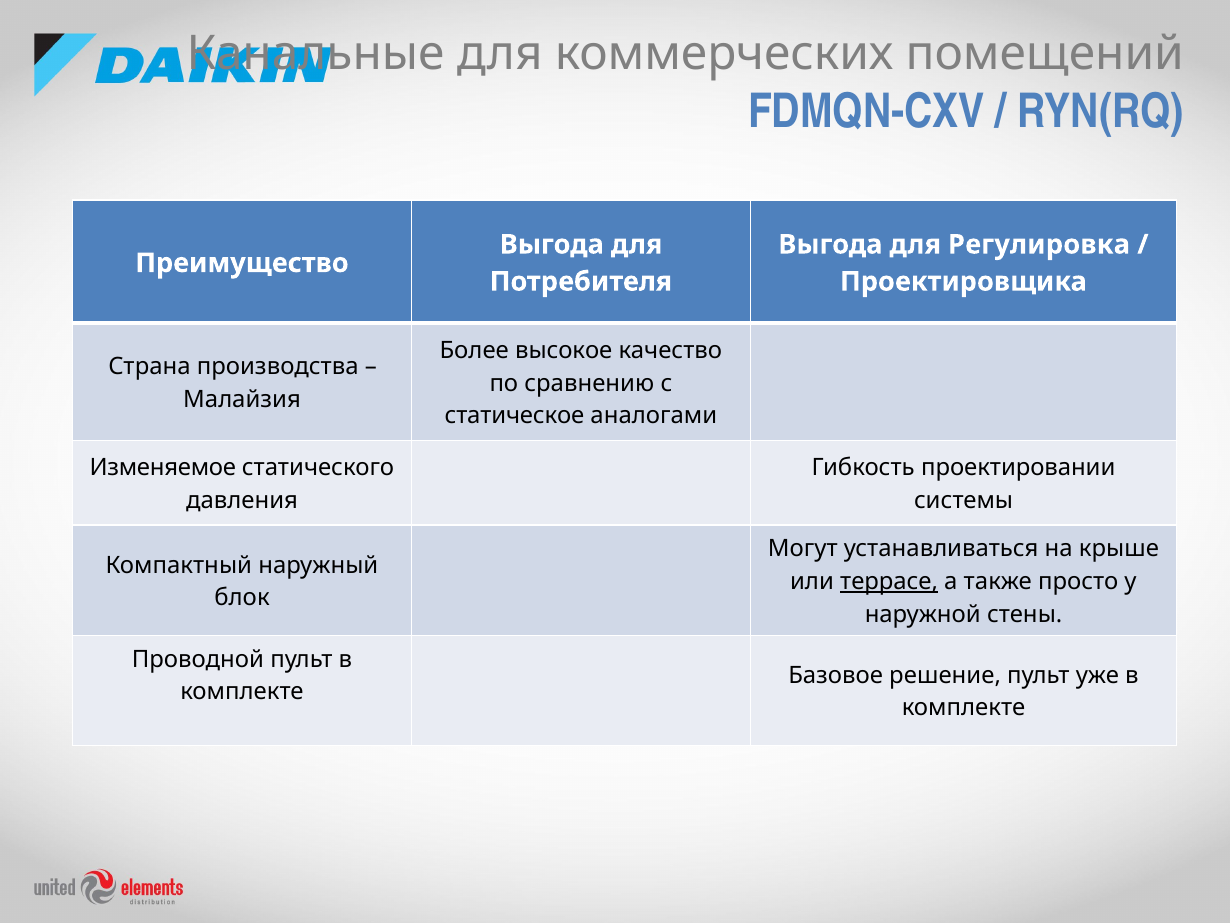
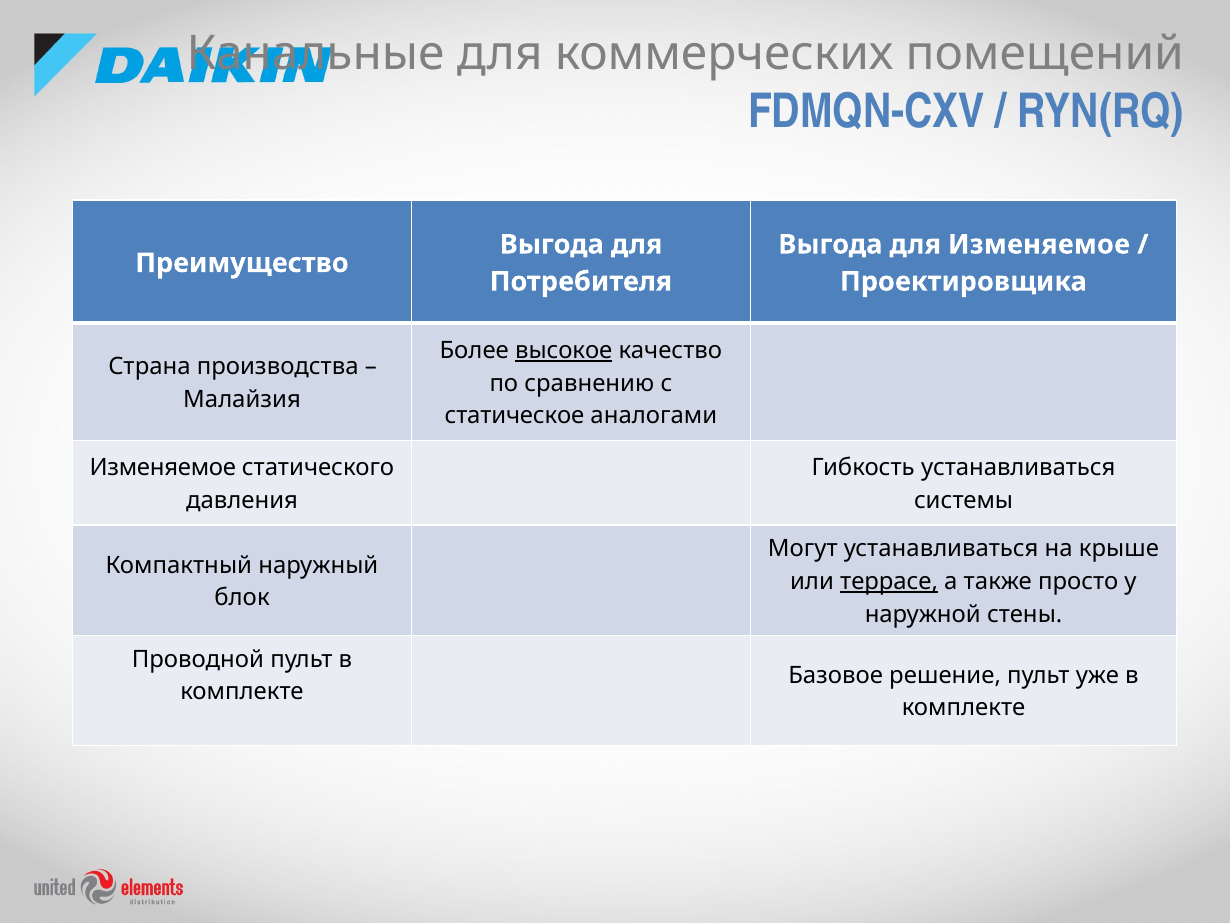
для Регулировка: Регулировка -> Изменяемое
высокое underline: none -> present
Гибкость проектировании: проектировании -> устанавливаться
